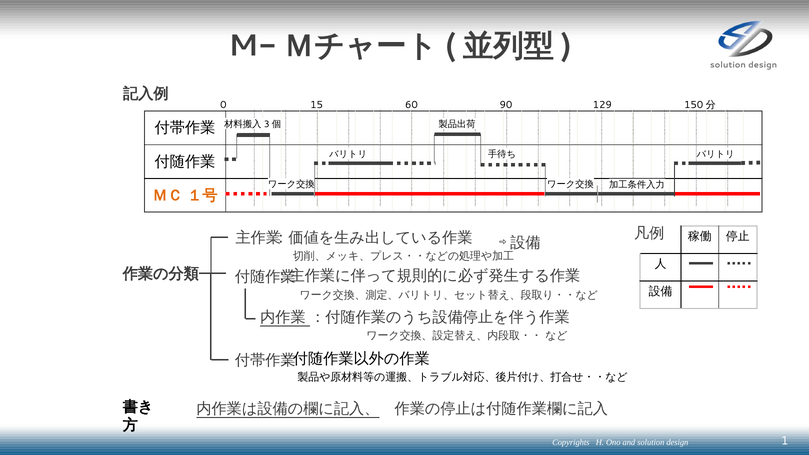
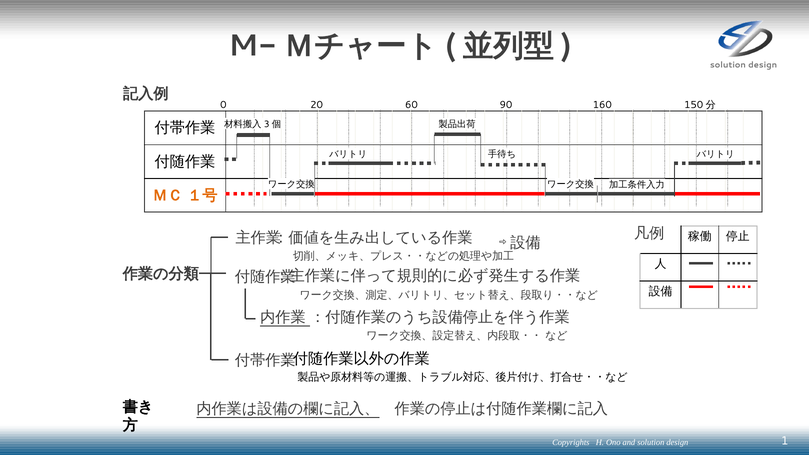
15: 15 -> 20
129: 129 -> 160
